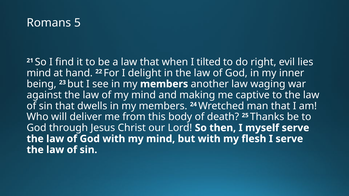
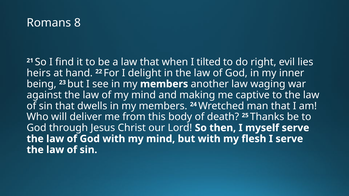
5: 5 -> 8
mind at (39, 73): mind -> heirs
